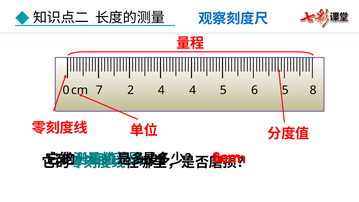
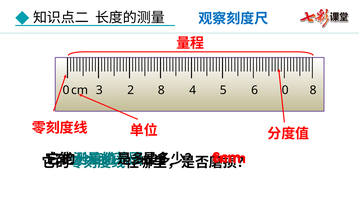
7: 7 -> 3
2 4: 4 -> 8
6 5: 5 -> 0
